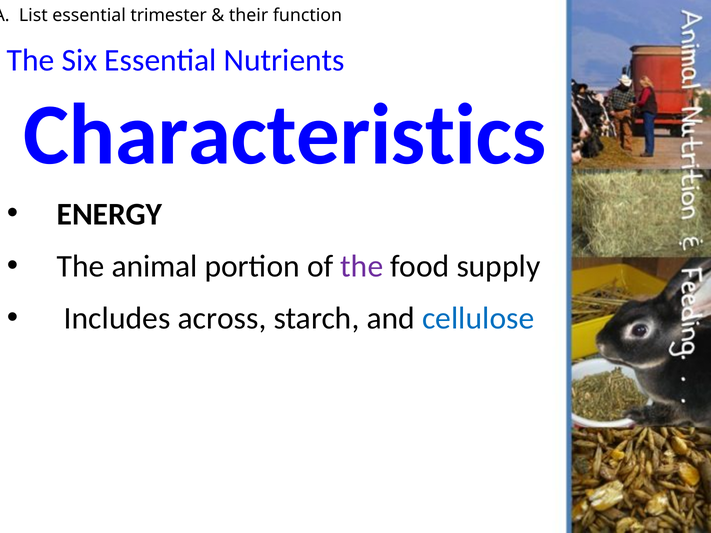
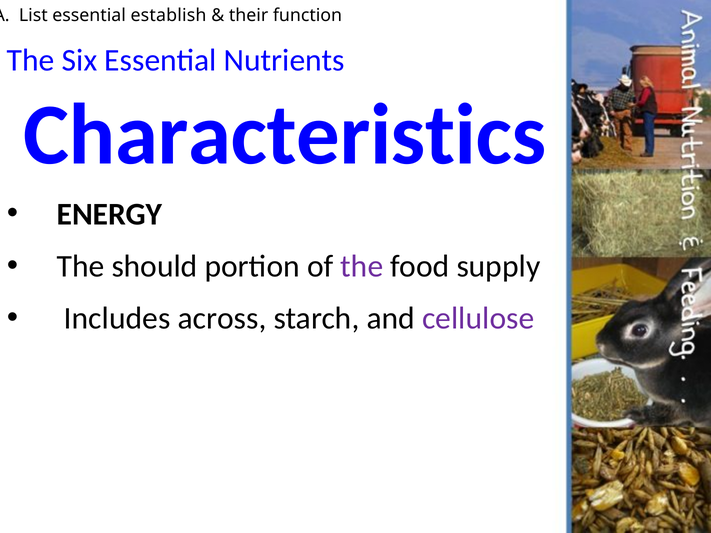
trimester: trimester -> establish
animal: animal -> should
cellulose colour: blue -> purple
